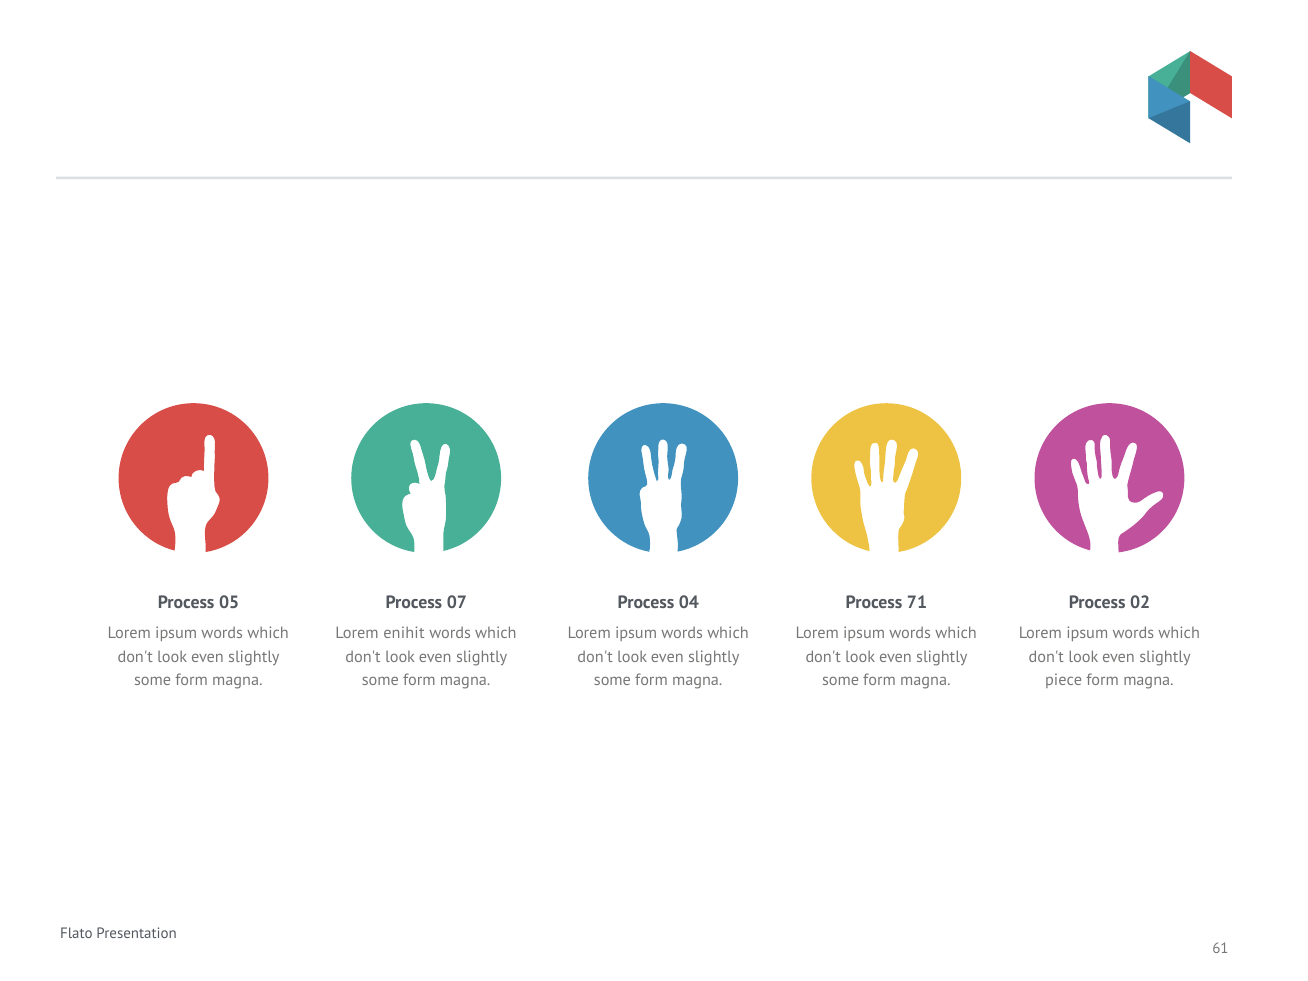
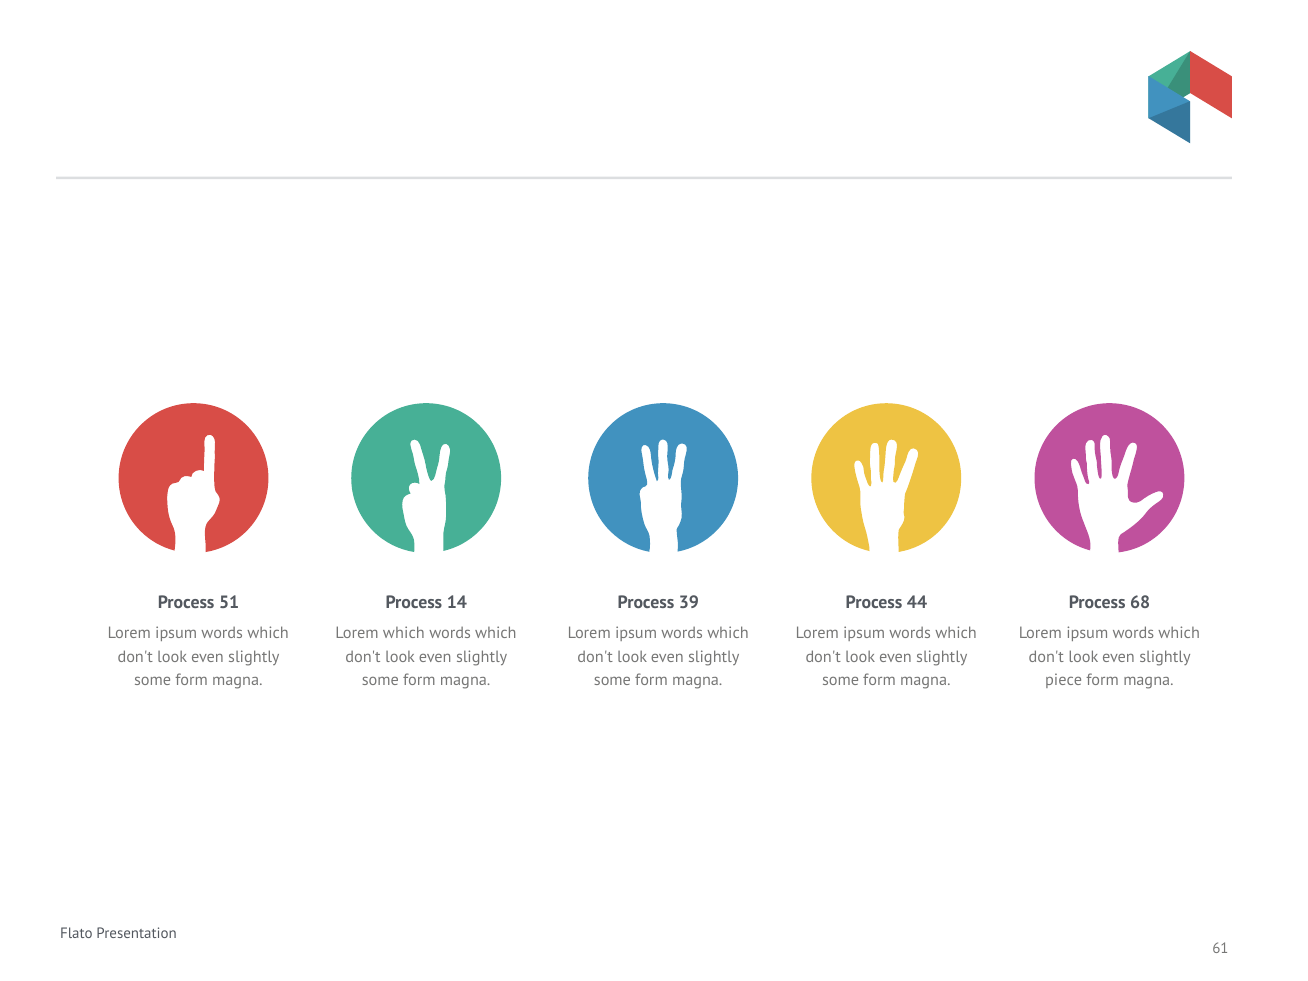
05: 05 -> 51
07: 07 -> 14
04: 04 -> 39
71: 71 -> 44
02: 02 -> 68
Lorem enihit: enihit -> which
